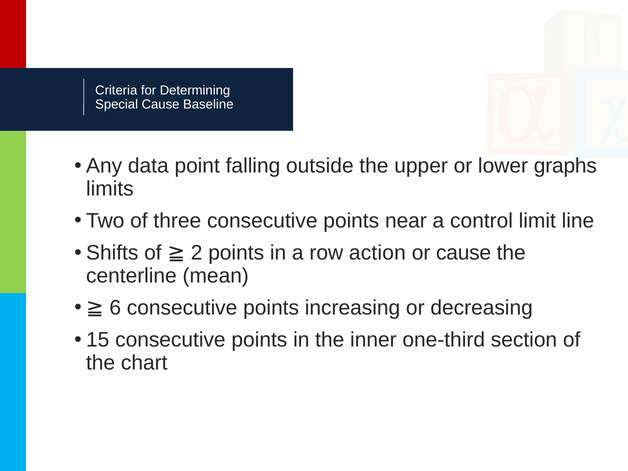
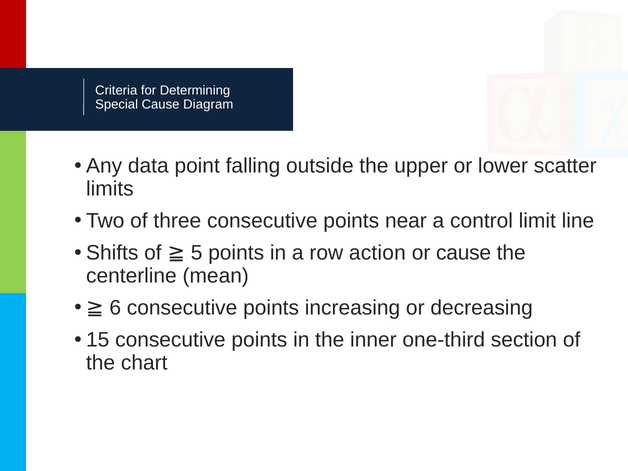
Baseline: Baseline -> Diagram
graphs: graphs -> scatter
2: 2 -> 5
